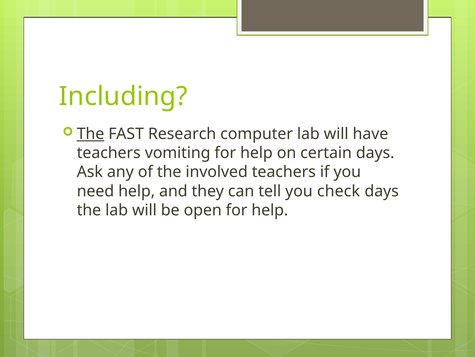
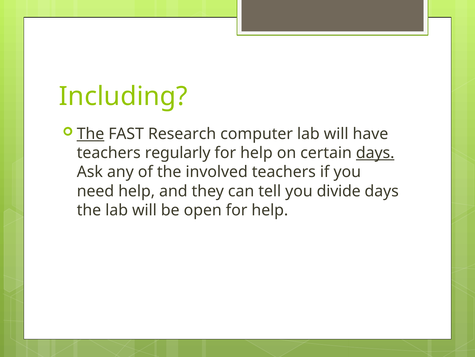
vomiting: vomiting -> regularly
days at (375, 153) underline: none -> present
check: check -> divide
